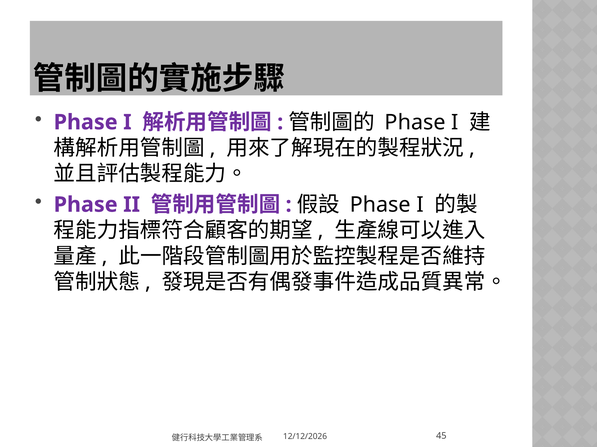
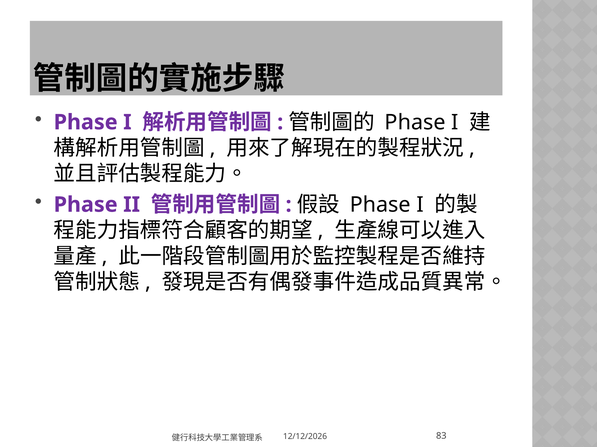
45: 45 -> 83
